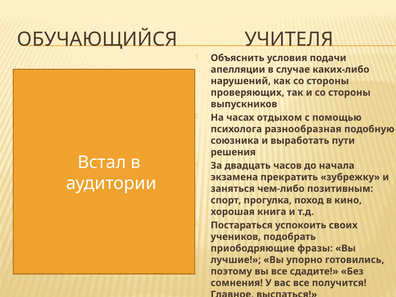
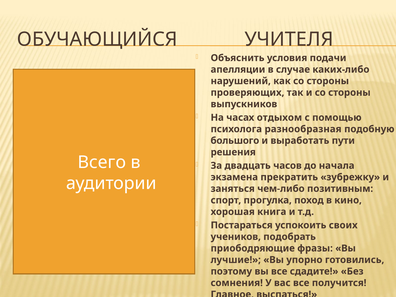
союзника: союзника -> большого
Встал: Встал -> Всего
